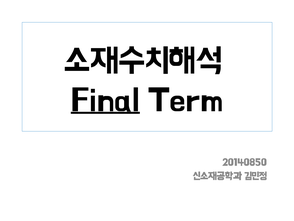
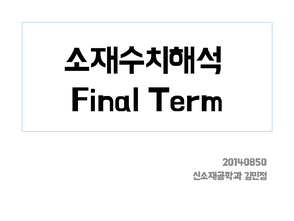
Final underline: present -> none
